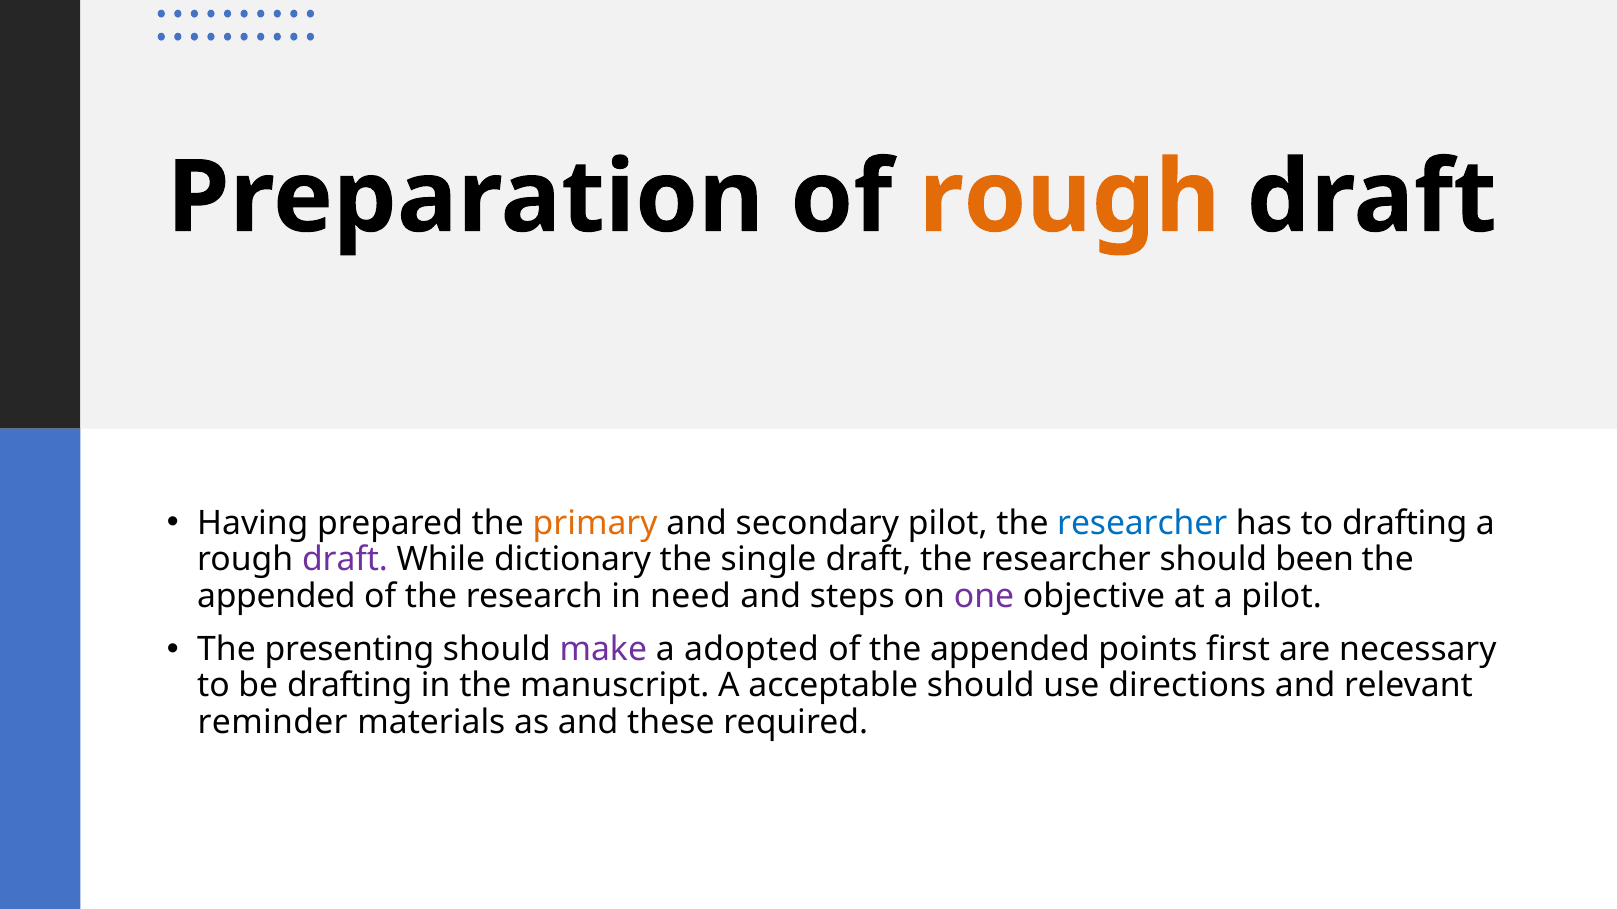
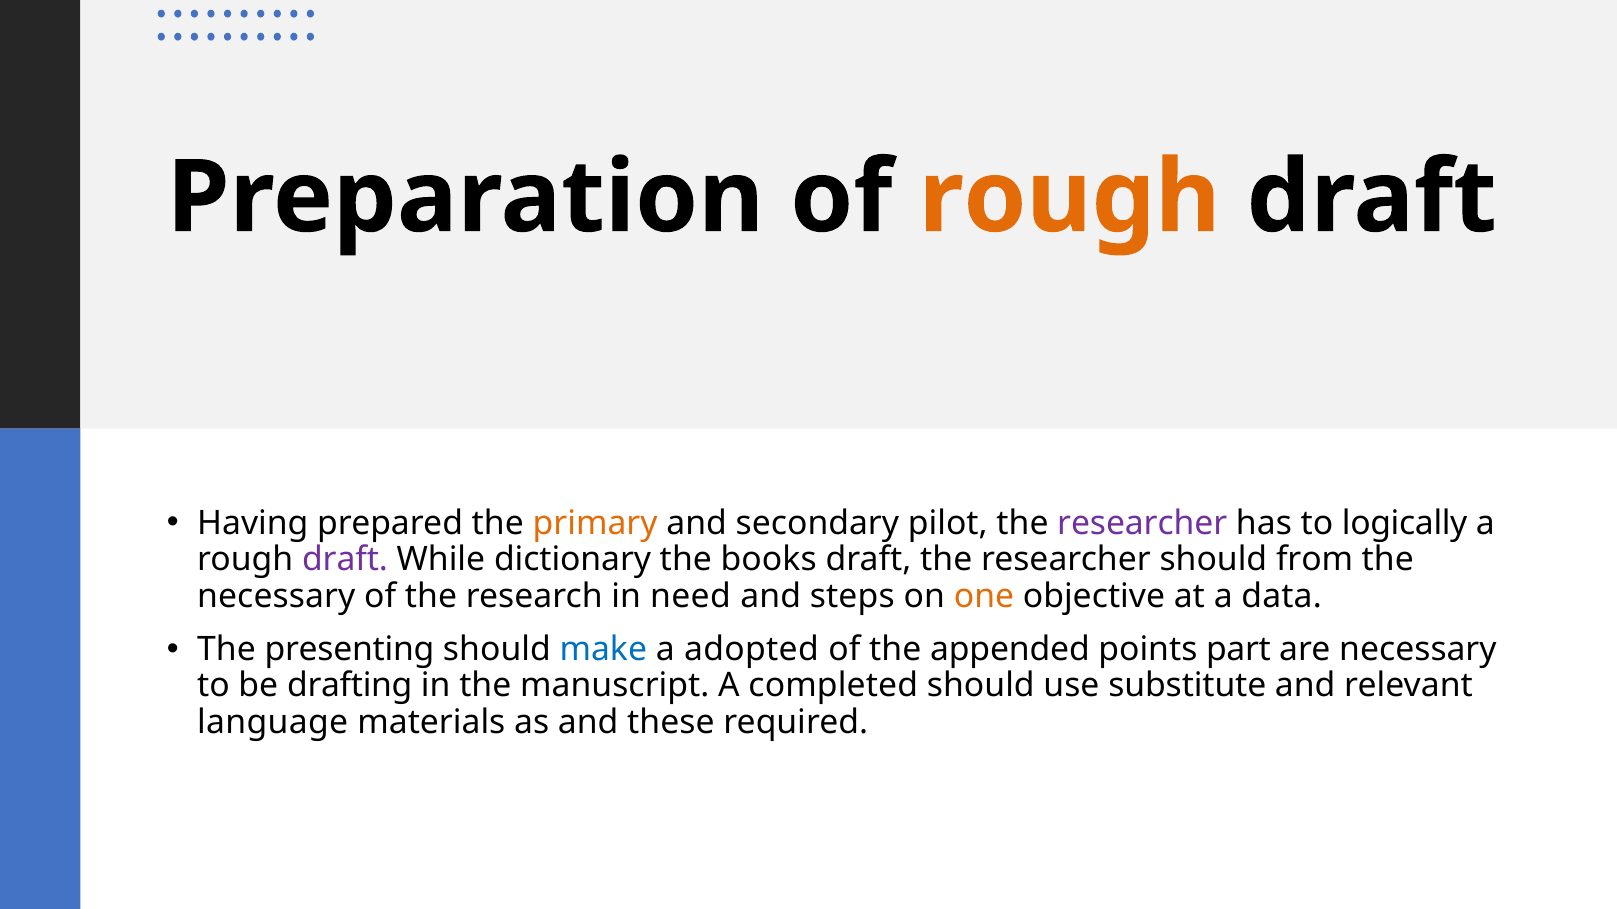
researcher at (1142, 524) colour: blue -> purple
to drafting: drafting -> logically
single: single -> books
been: been -> from
appended at (276, 596): appended -> necessary
one colour: purple -> orange
a pilot: pilot -> data
make colour: purple -> blue
first: first -> part
acceptable: acceptable -> completed
directions: directions -> substitute
reminder: reminder -> language
